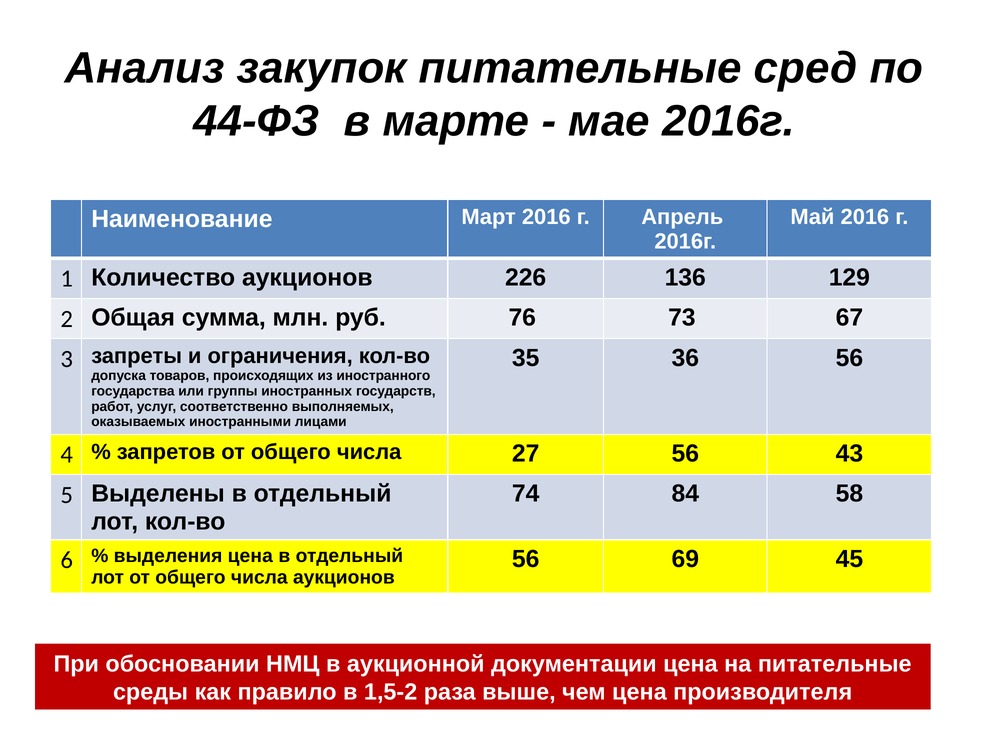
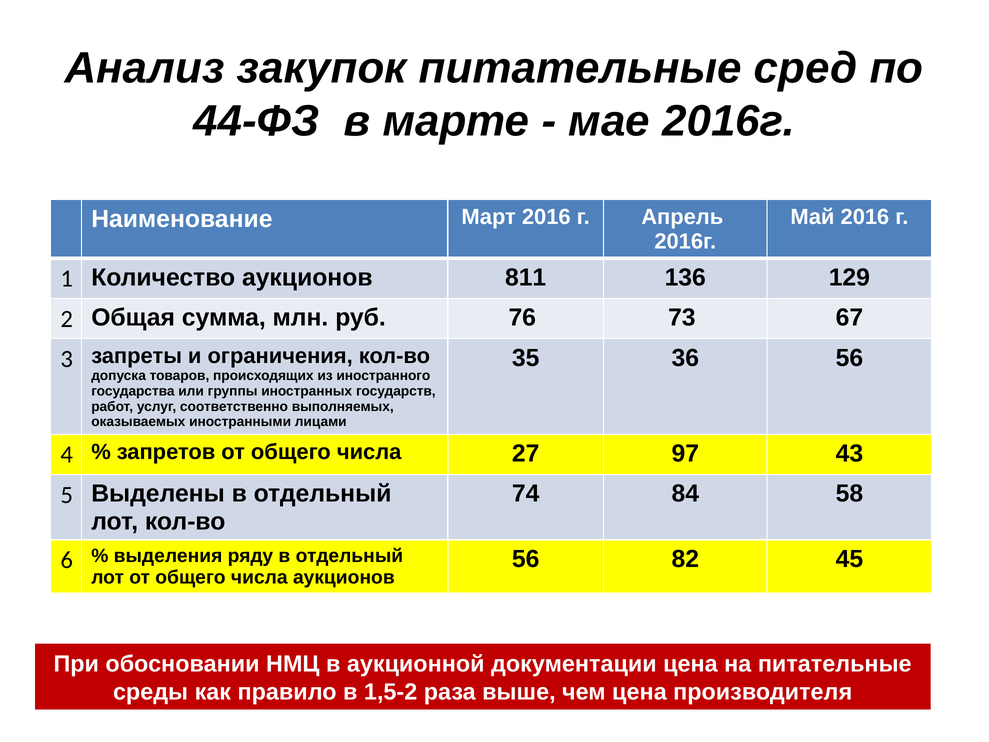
226: 226 -> 811
27 56: 56 -> 97
69: 69 -> 82
выделения цена: цена -> ряду
